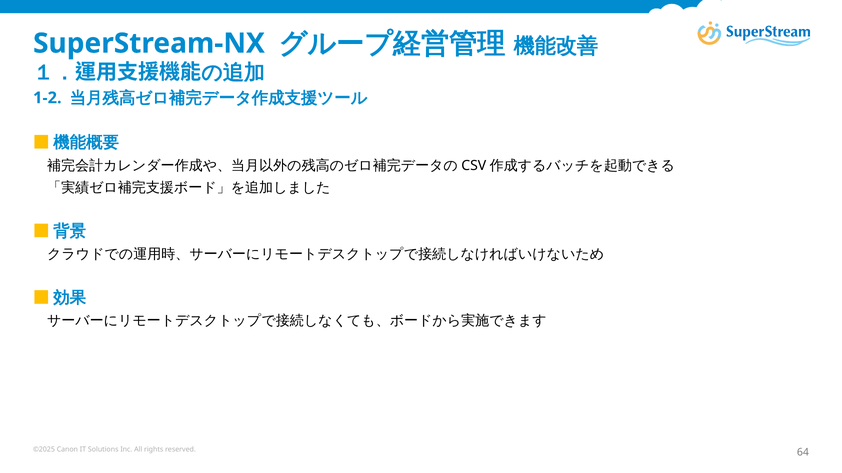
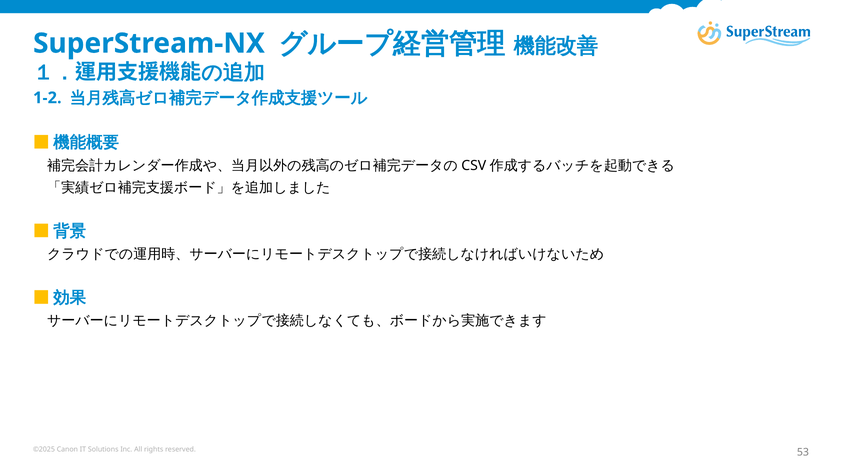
64: 64 -> 53
